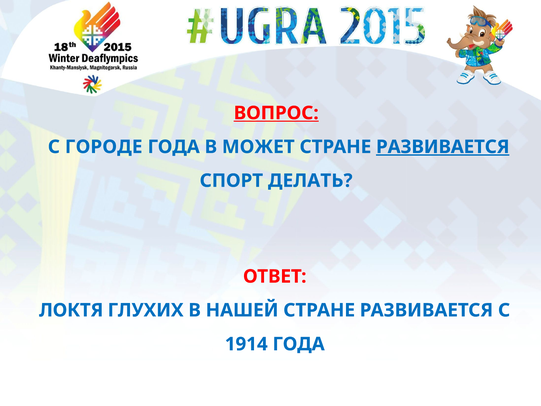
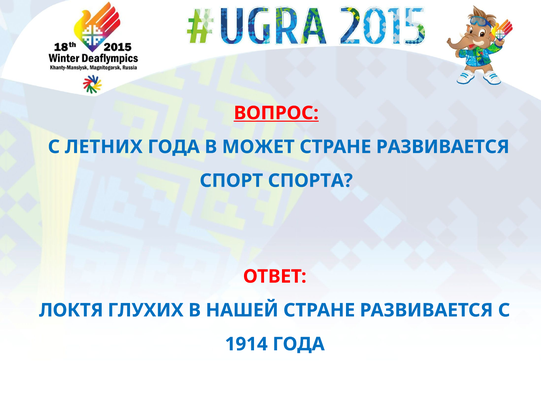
ГОРОДЕ: ГОРОДЕ -> ЛЕТНИХ
РАЗВИВАЕТСЯ at (443, 147) underline: present -> none
ДЕЛАТЬ: ДЕЛАТЬ -> СПОРТА
